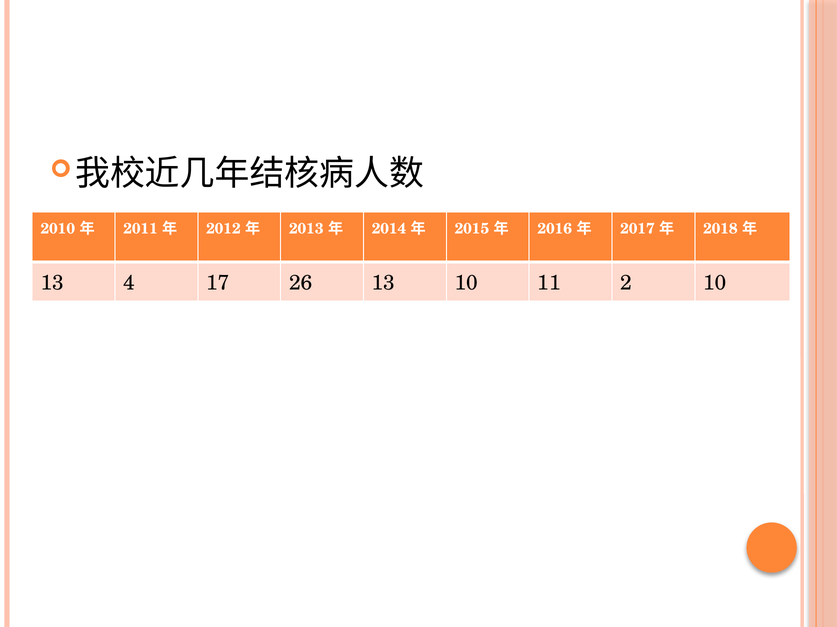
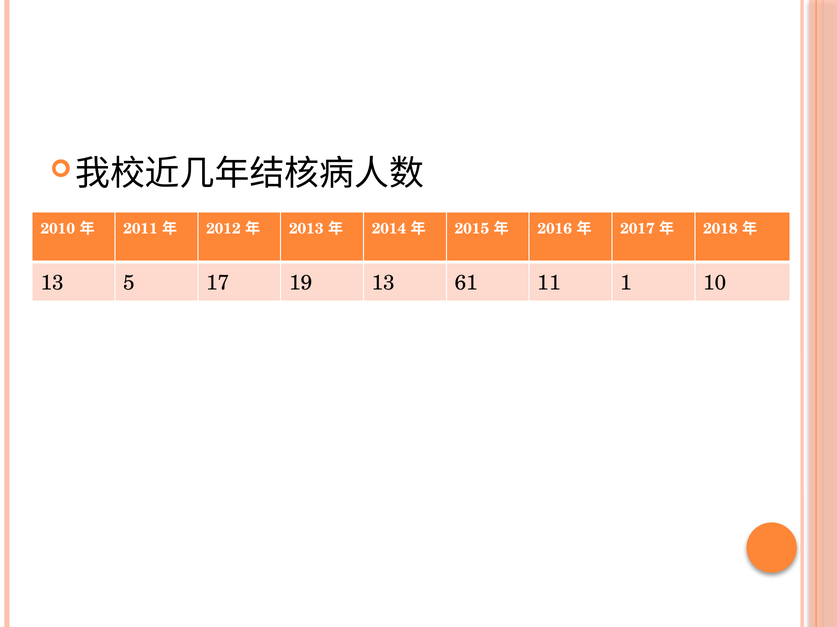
4: 4 -> 5
26: 26 -> 19
13 10: 10 -> 61
2: 2 -> 1
